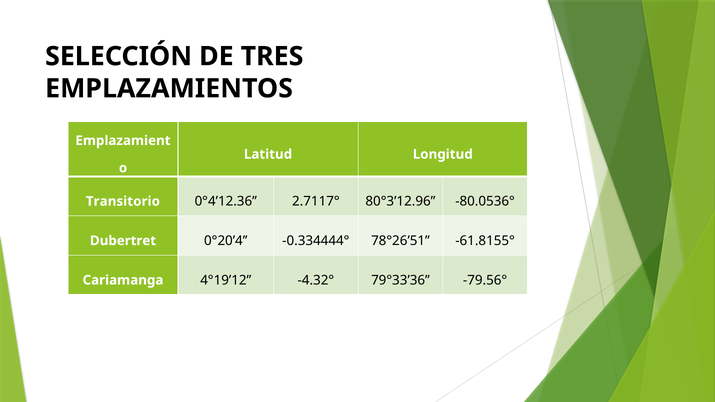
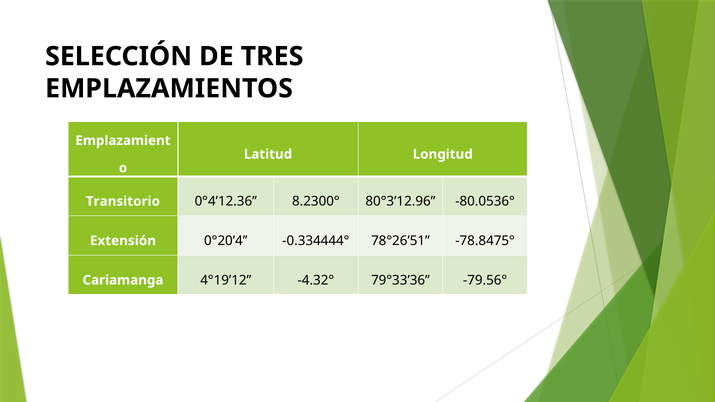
2.7117°: 2.7117° -> 8.2300°
Dubertret: Dubertret -> Extensión
-61.8155°: -61.8155° -> -78.8475°
